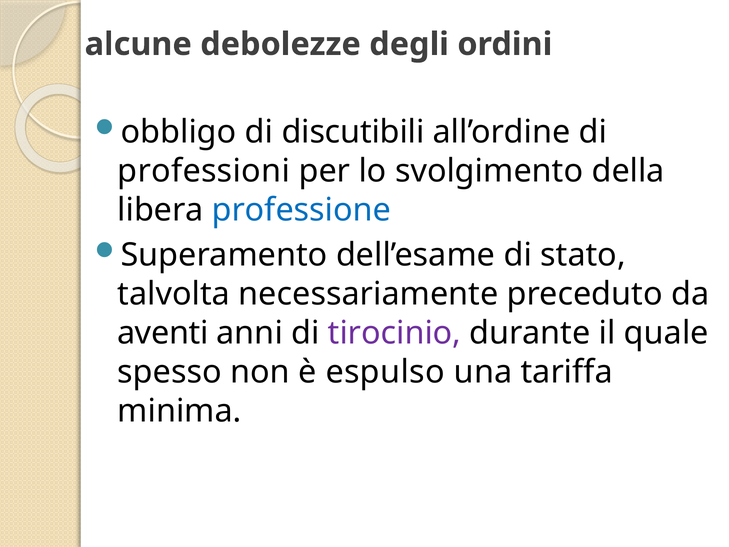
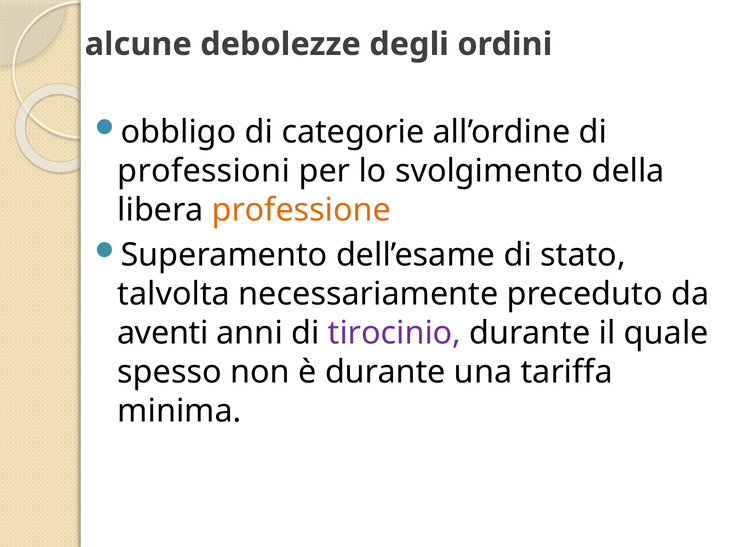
discutibili: discutibili -> categorie
professione colour: blue -> orange
è espulso: espulso -> durante
